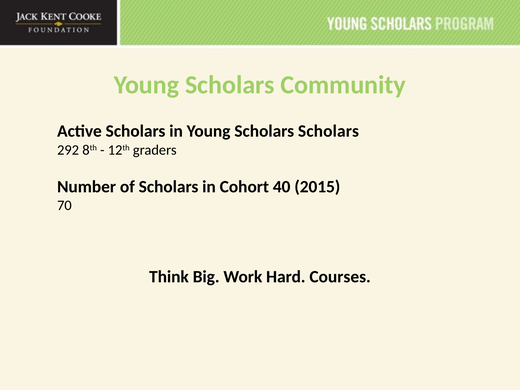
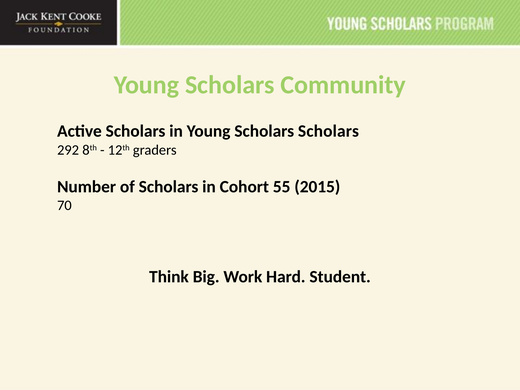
40: 40 -> 55
Courses: Courses -> Student
